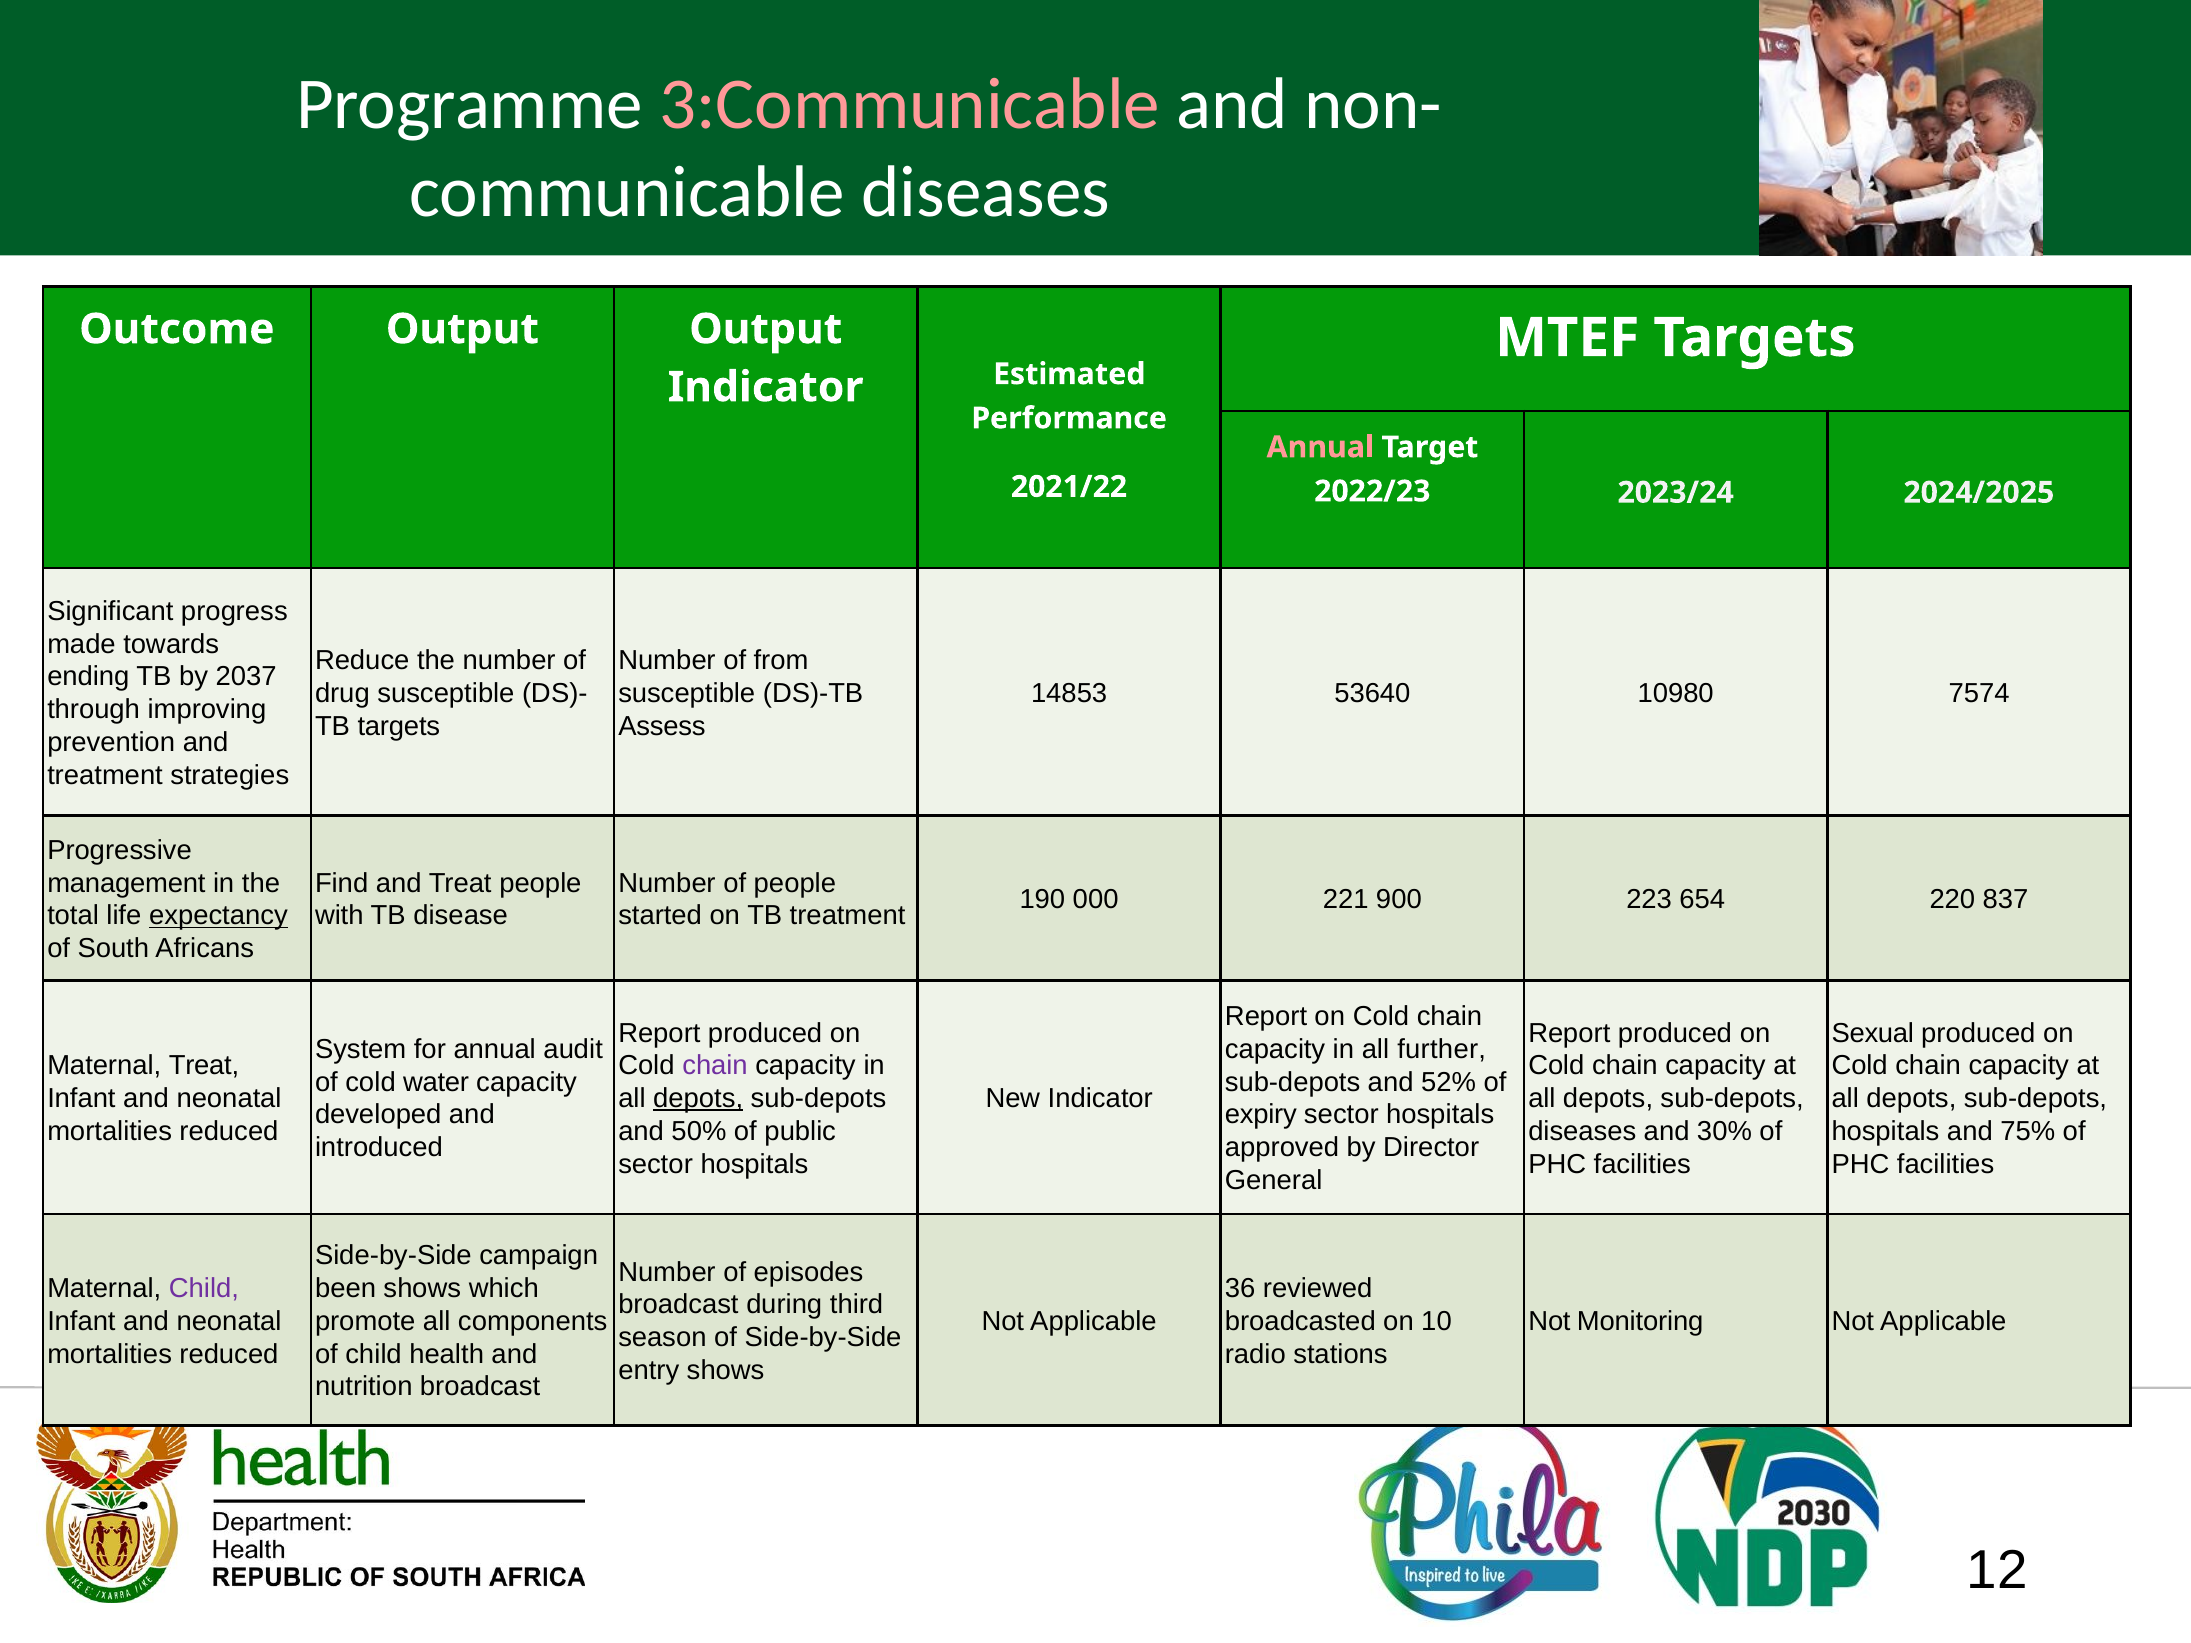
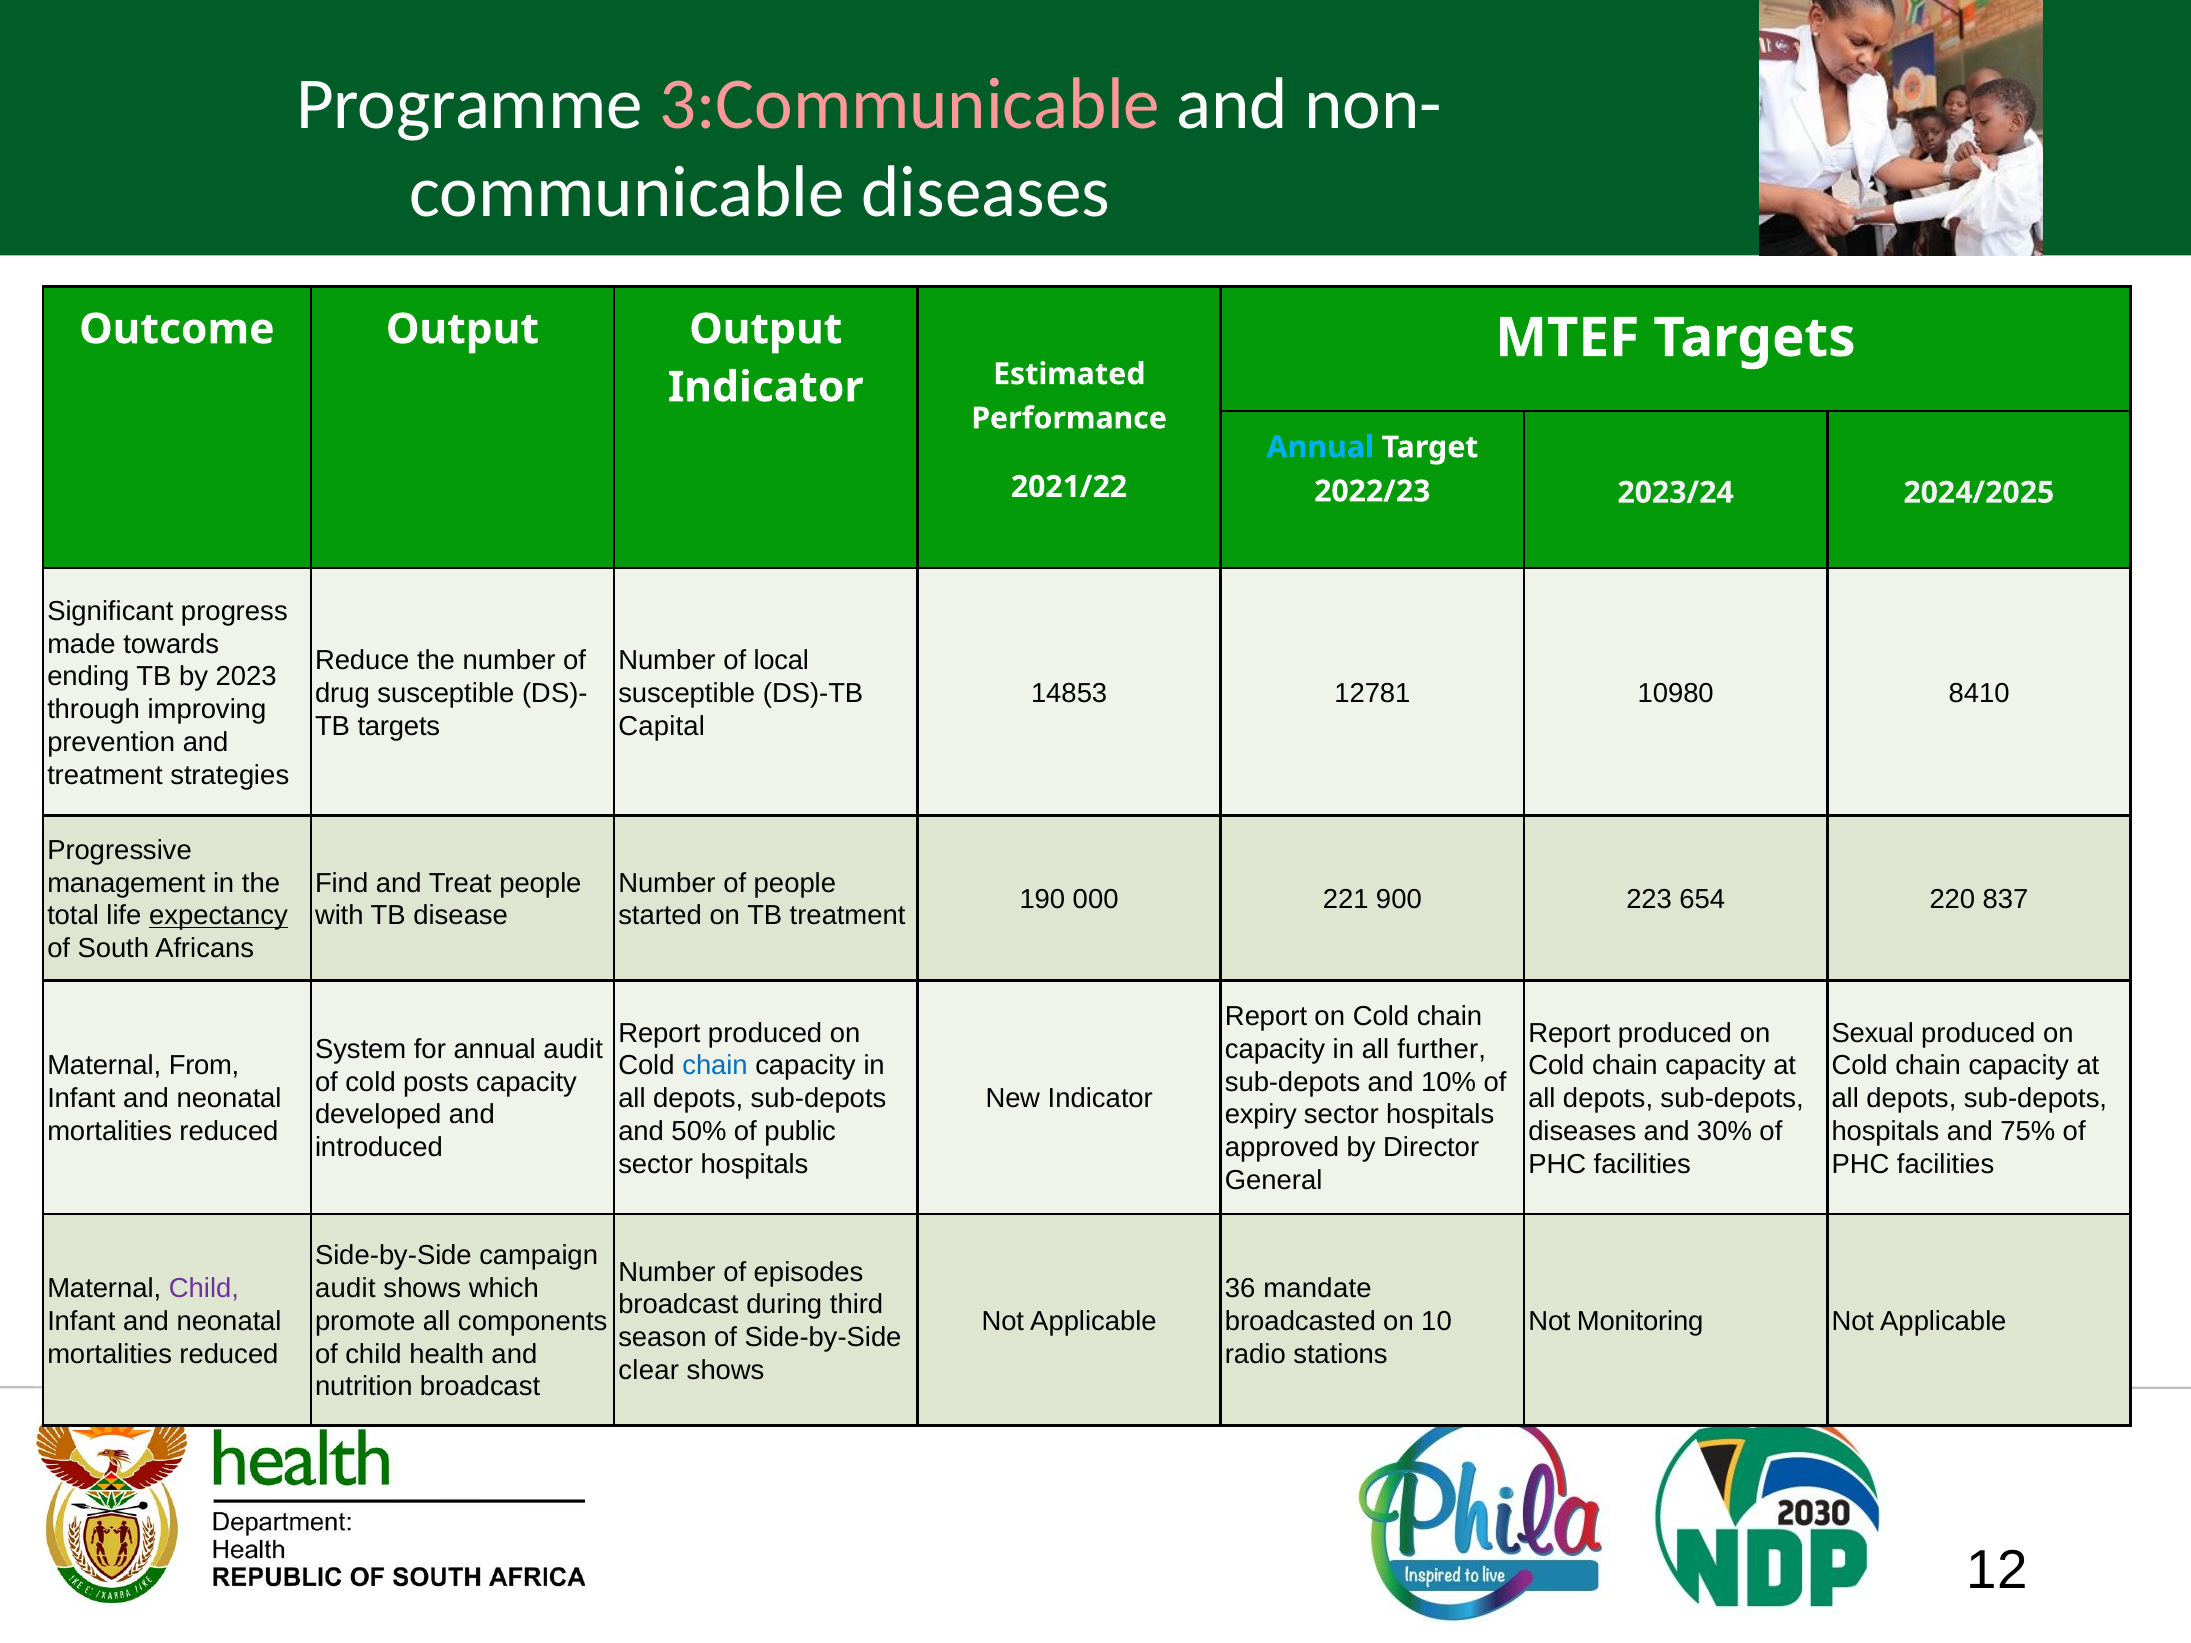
Annual at (1320, 447) colour: pink -> light blue
from: from -> local
2037: 2037 -> 2023
53640: 53640 -> 12781
7574: 7574 -> 8410
Assess: Assess -> Capital
Maternal Treat: Treat -> From
chain at (715, 1066) colour: purple -> blue
water: water -> posts
52%: 52% -> 10%
depots at (698, 1099) underline: present -> none
been at (346, 1289): been -> audit
reviewed: reviewed -> mandate
entry: entry -> clear
